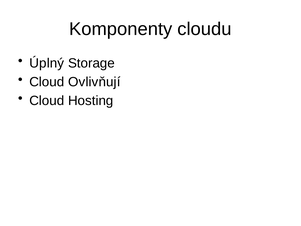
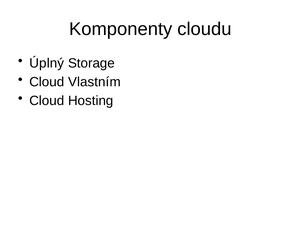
Ovlivňují: Ovlivňují -> Vlastním
